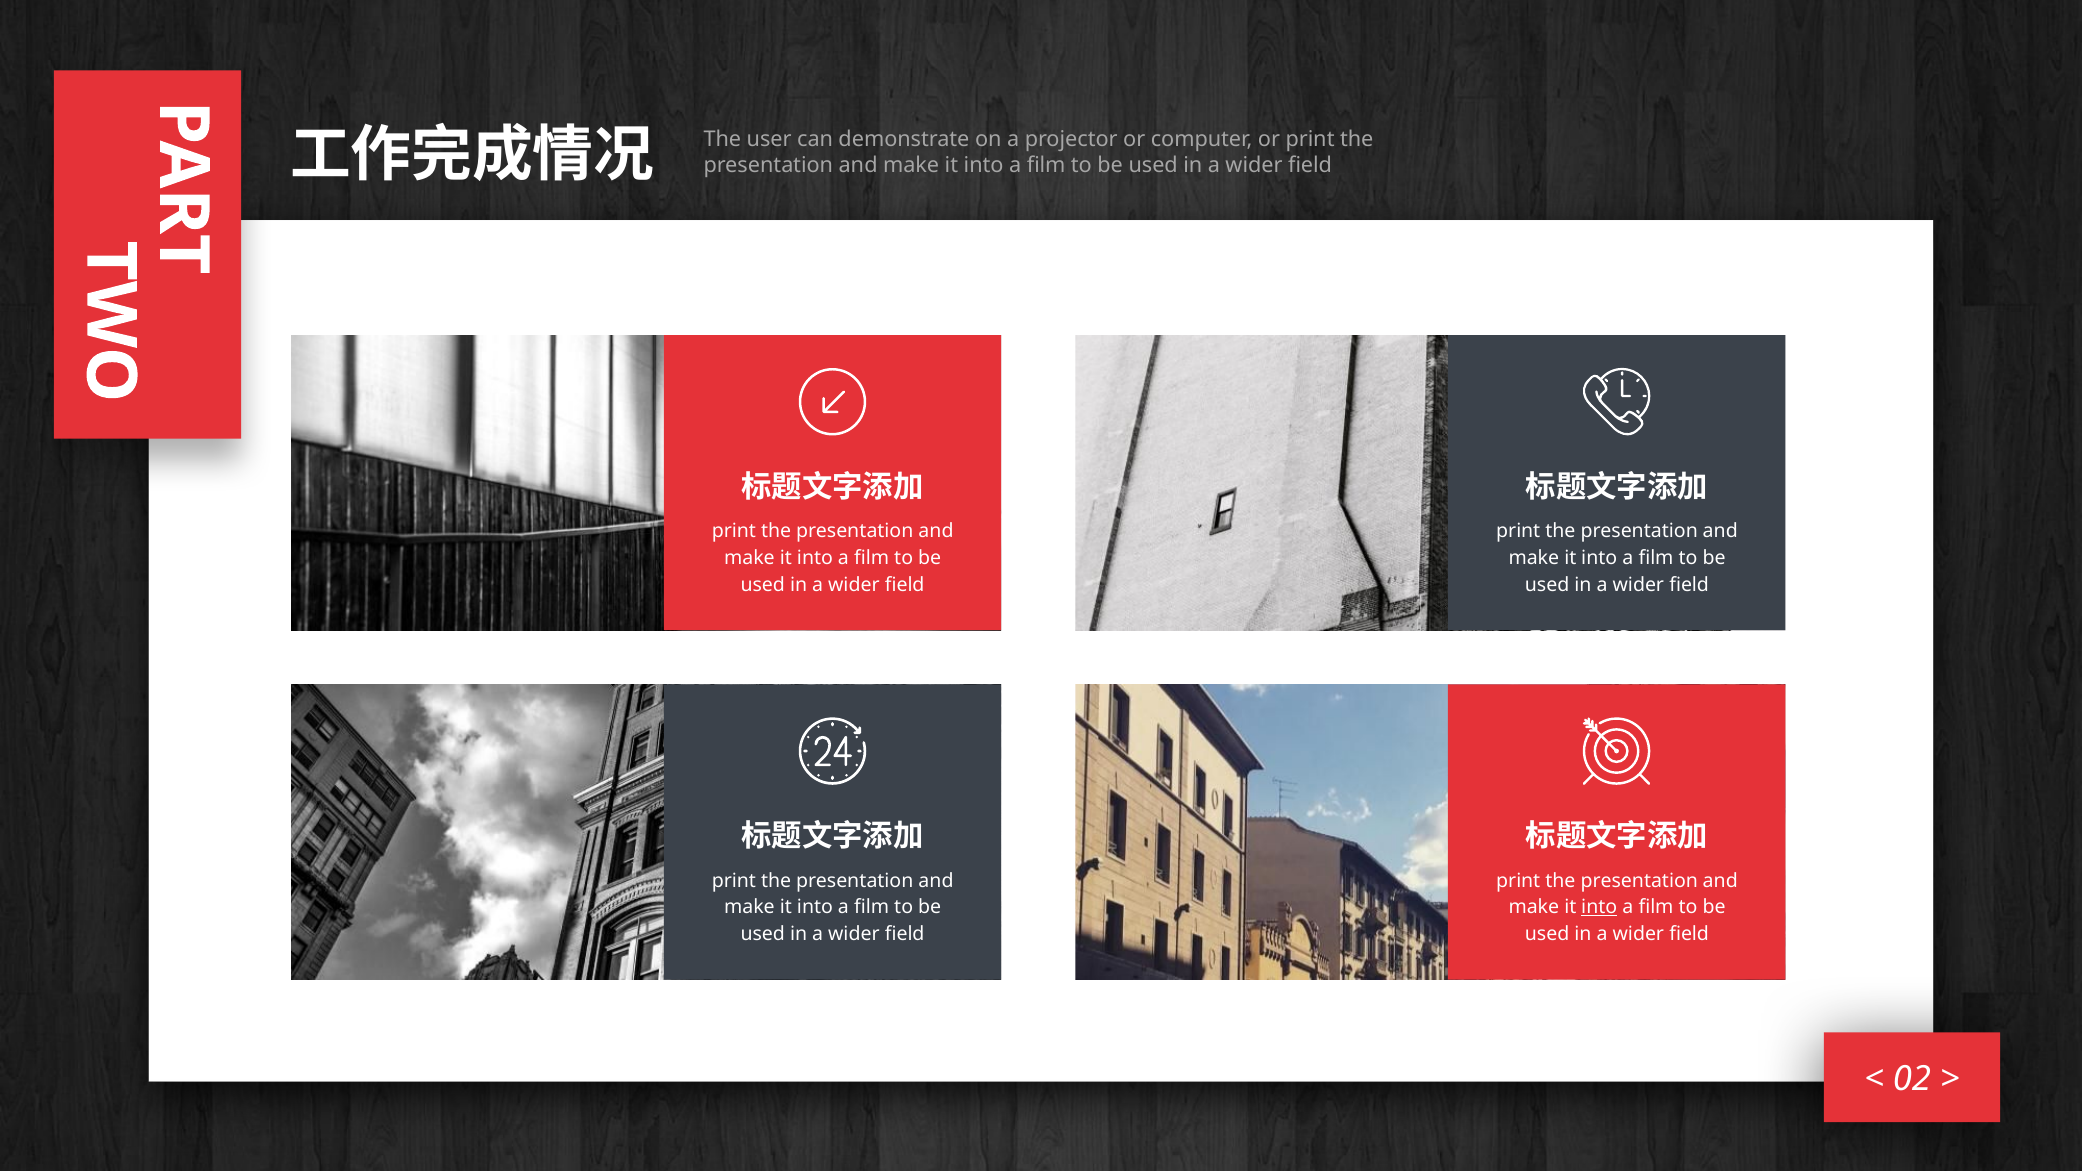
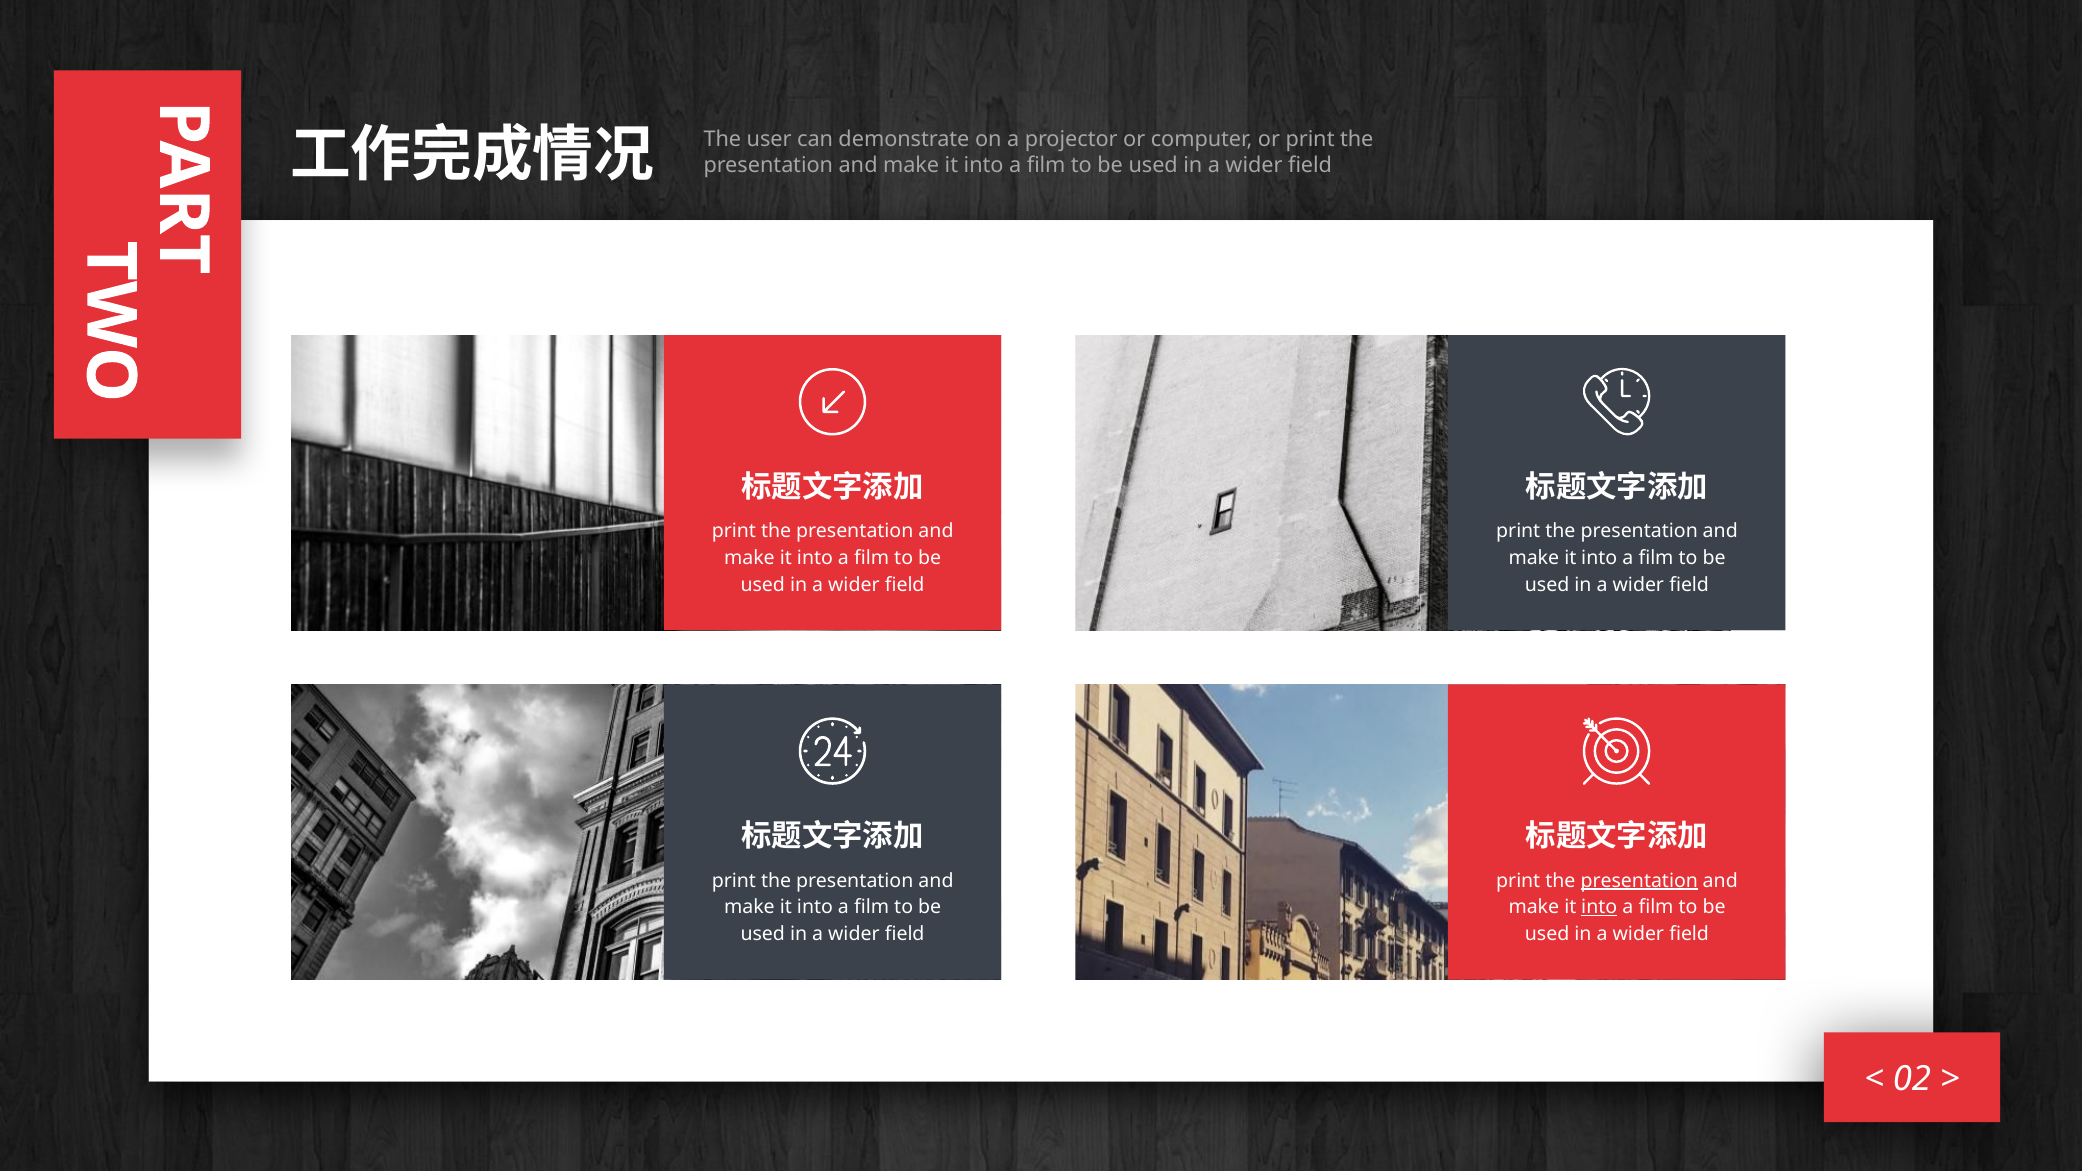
presentation at (1639, 881) underline: none -> present
